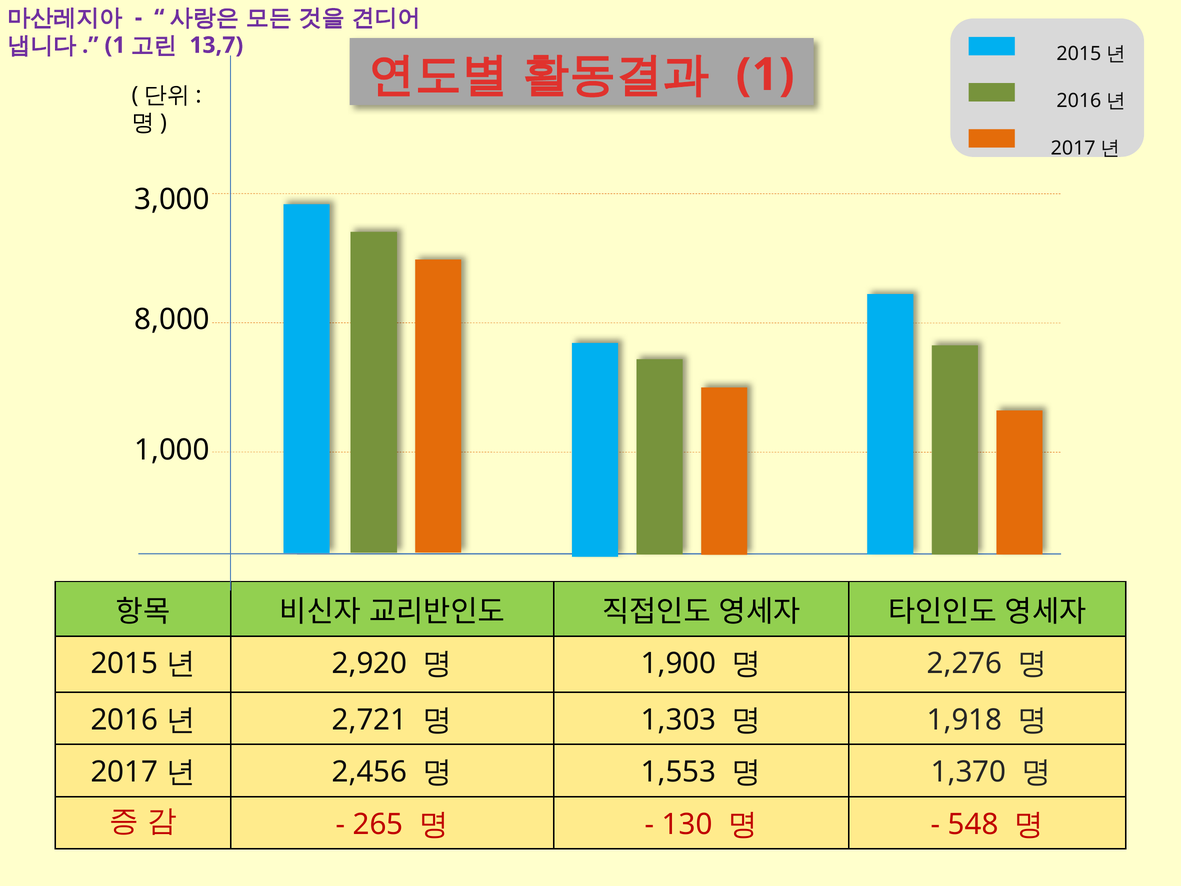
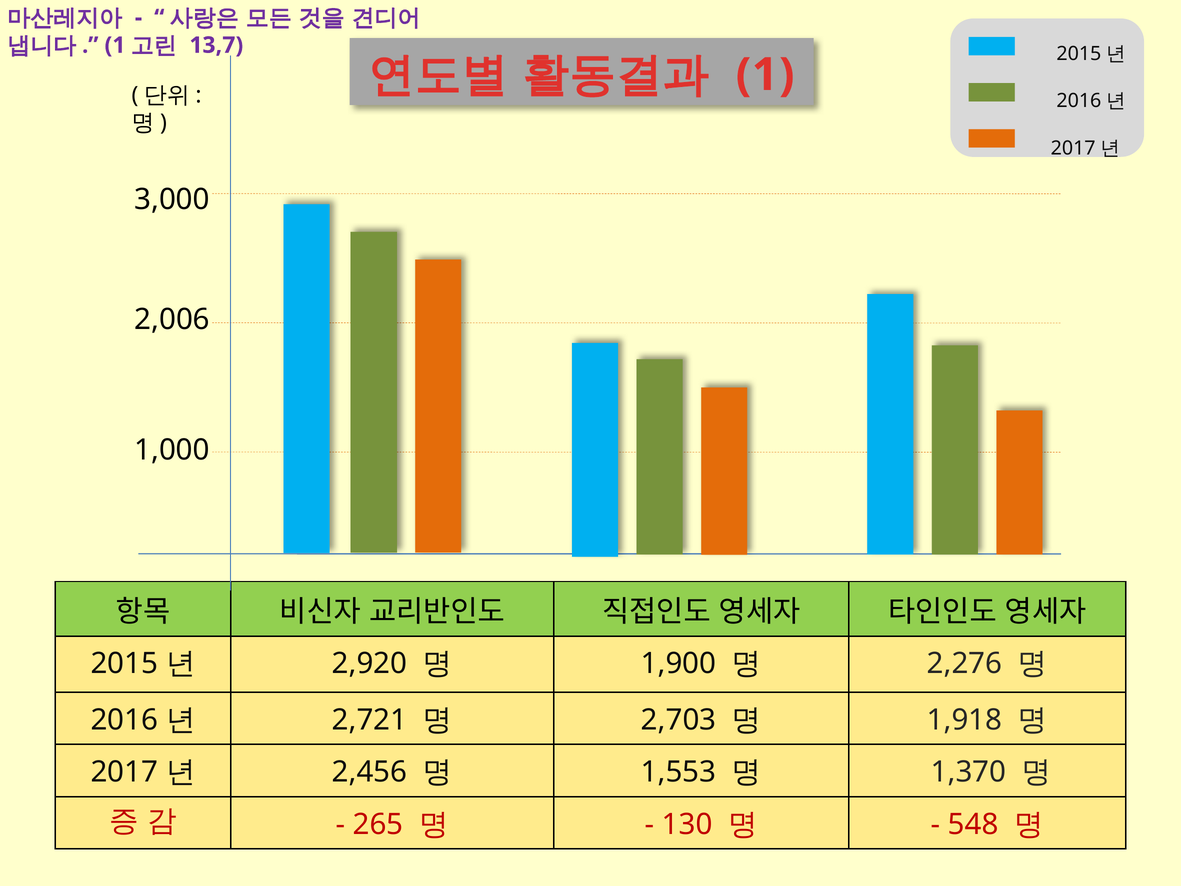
8,000: 8,000 -> 2,006
1,303: 1,303 -> 2,703
